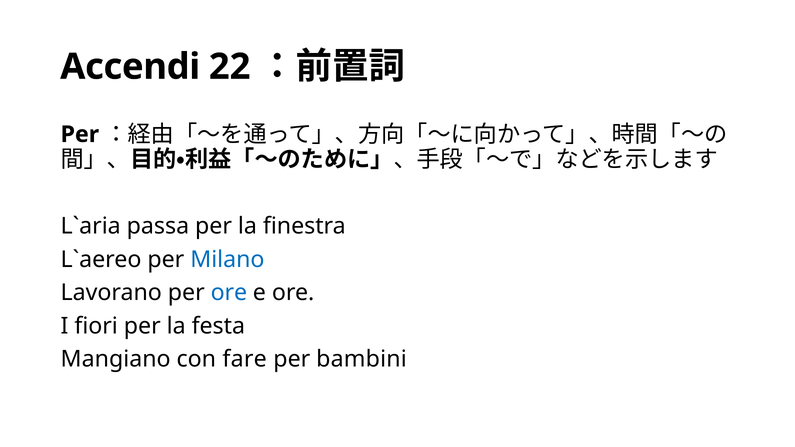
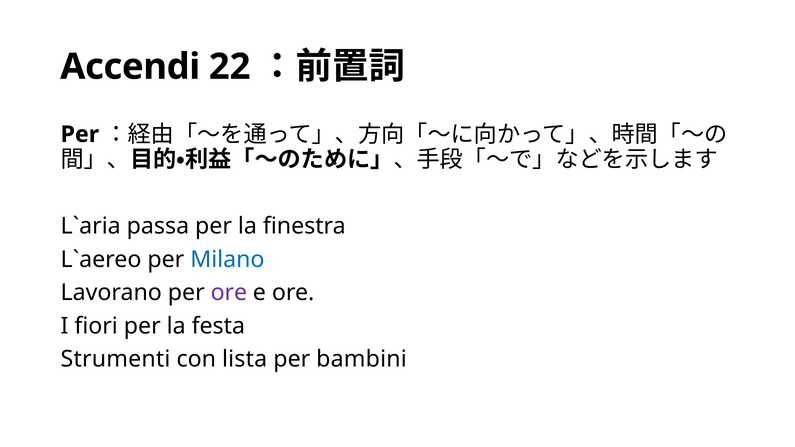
ore at (229, 293) colour: blue -> purple
Mangiano: Mangiano -> Strumenti
fare: fare -> lista
